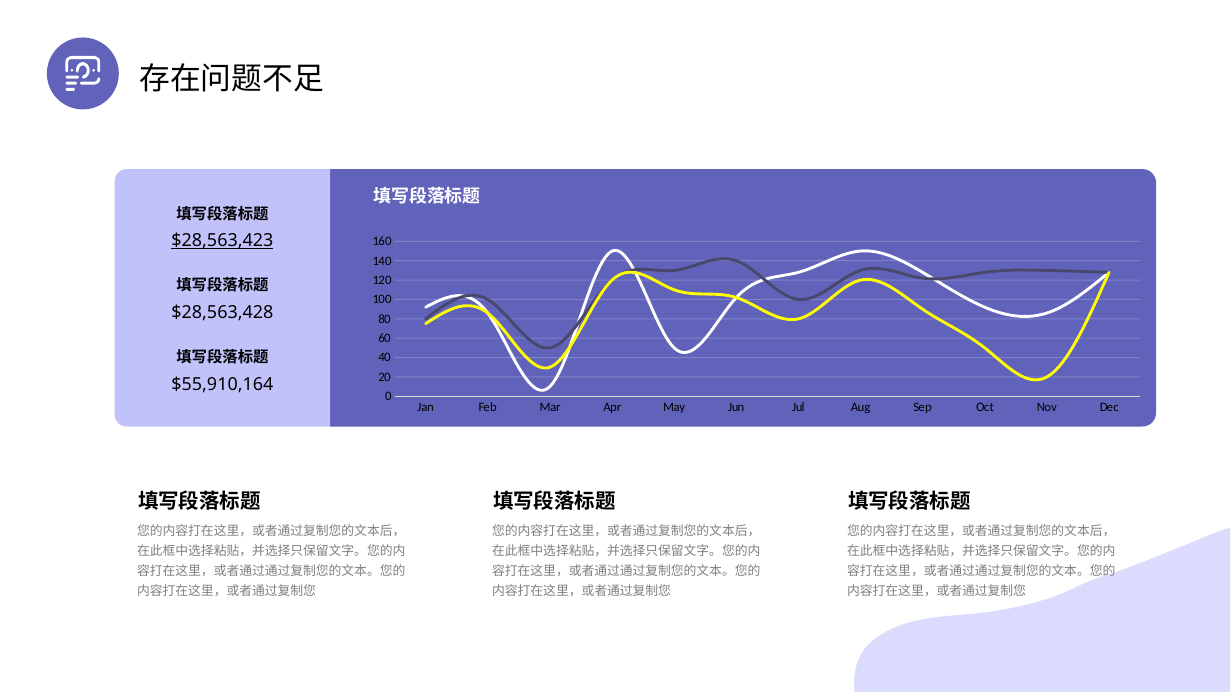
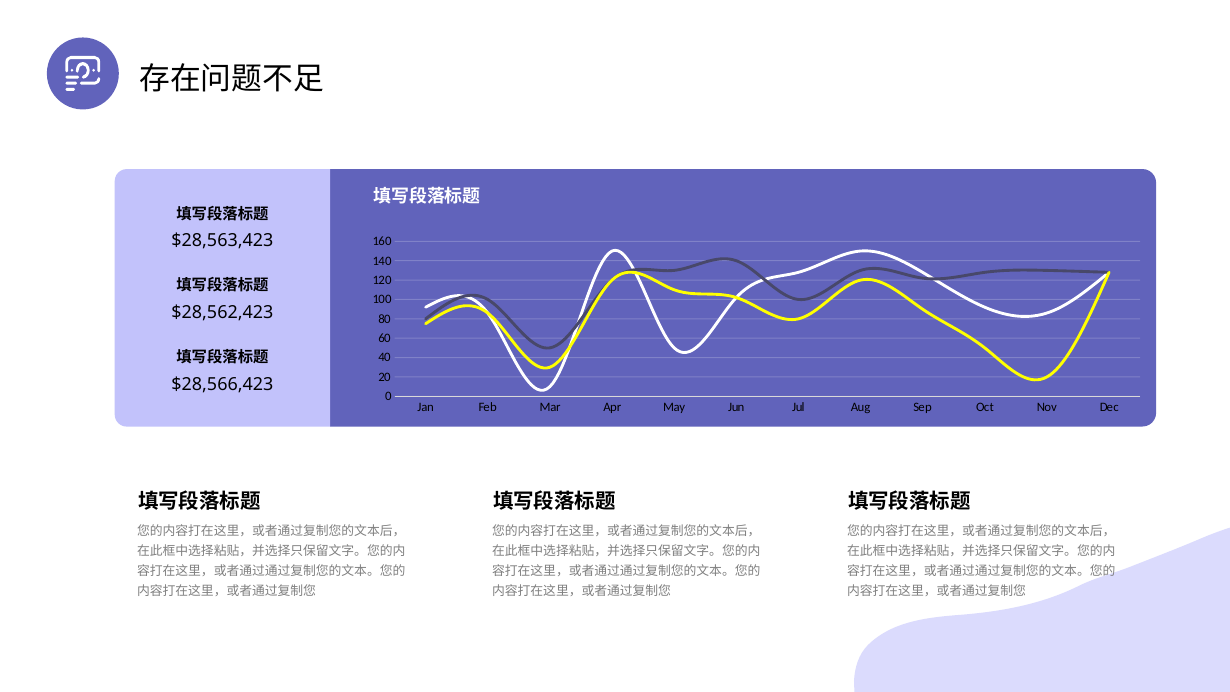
$28,563,423 underline: present -> none
$28,563,428: $28,563,428 -> $28,562,423
$55,910,164: $55,910,164 -> $28,566,423
